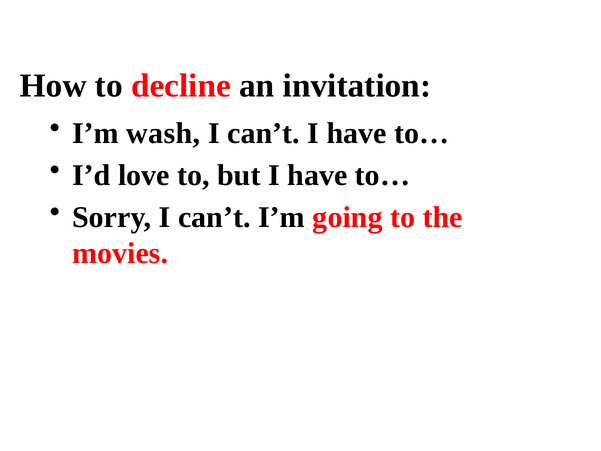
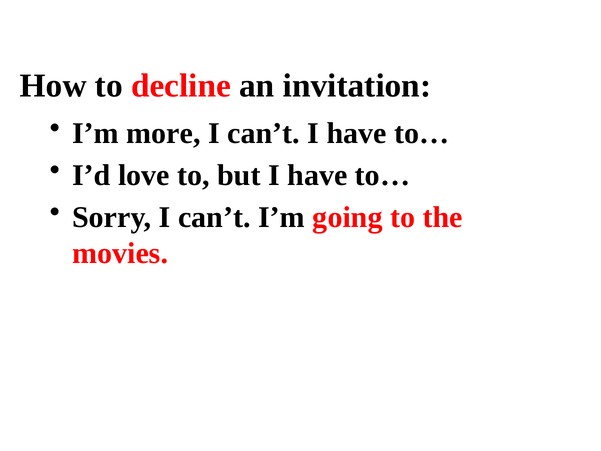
wash: wash -> more
